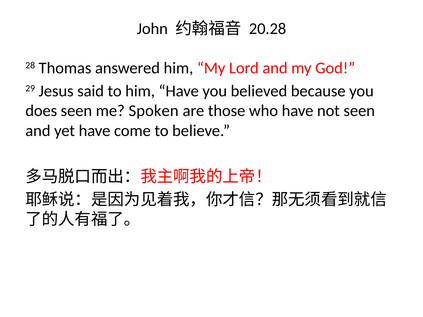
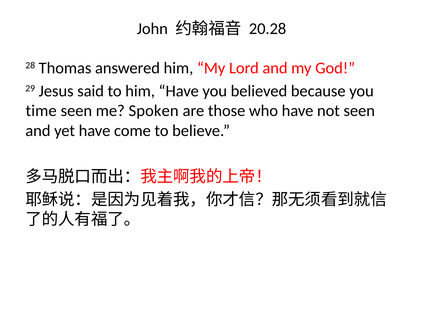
does: does -> time
